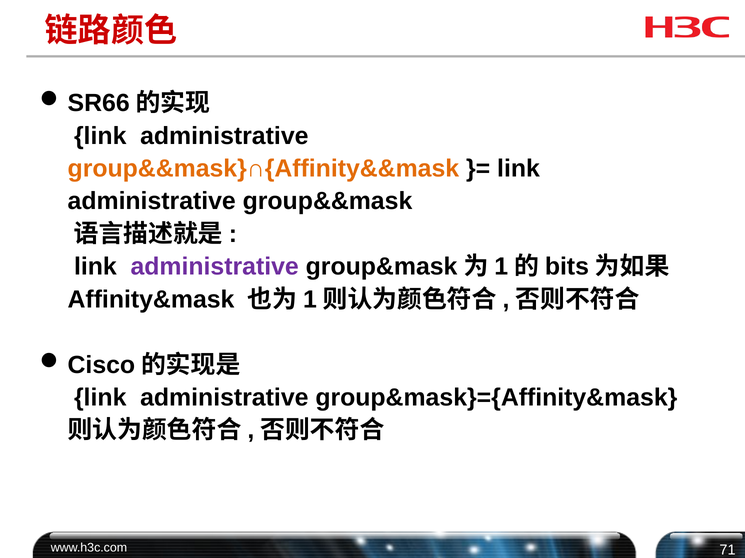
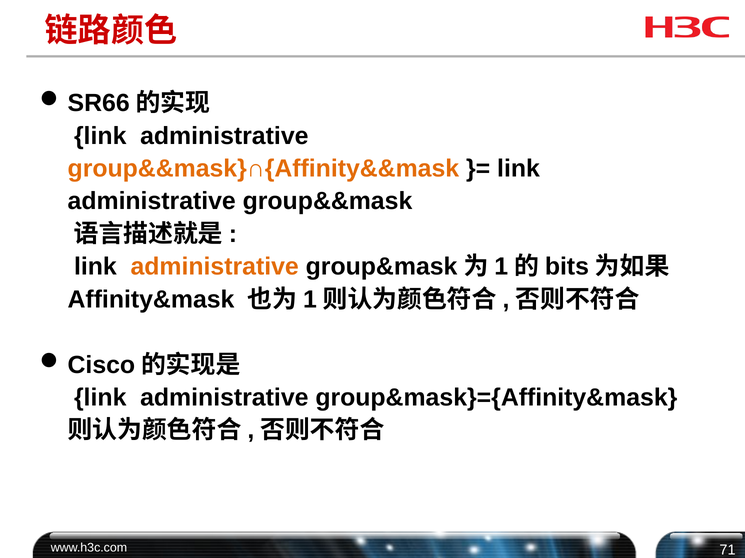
administrative at (215, 267) colour: purple -> orange
